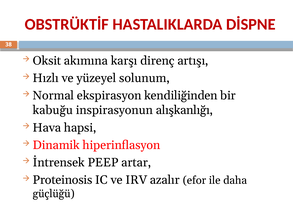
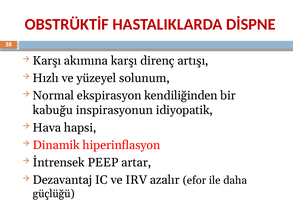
Oksit at (47, 61): Oksit -> Karşı
alışkanlığı: alışkanlığı -> idiyopatik
Proteinosis: Proteinosis -> Dezavantaj
